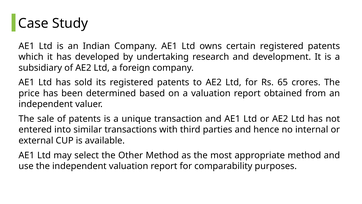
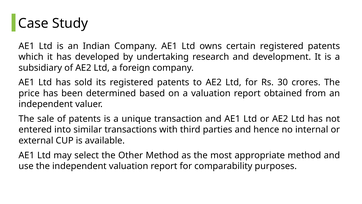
65: 65 -> 30
